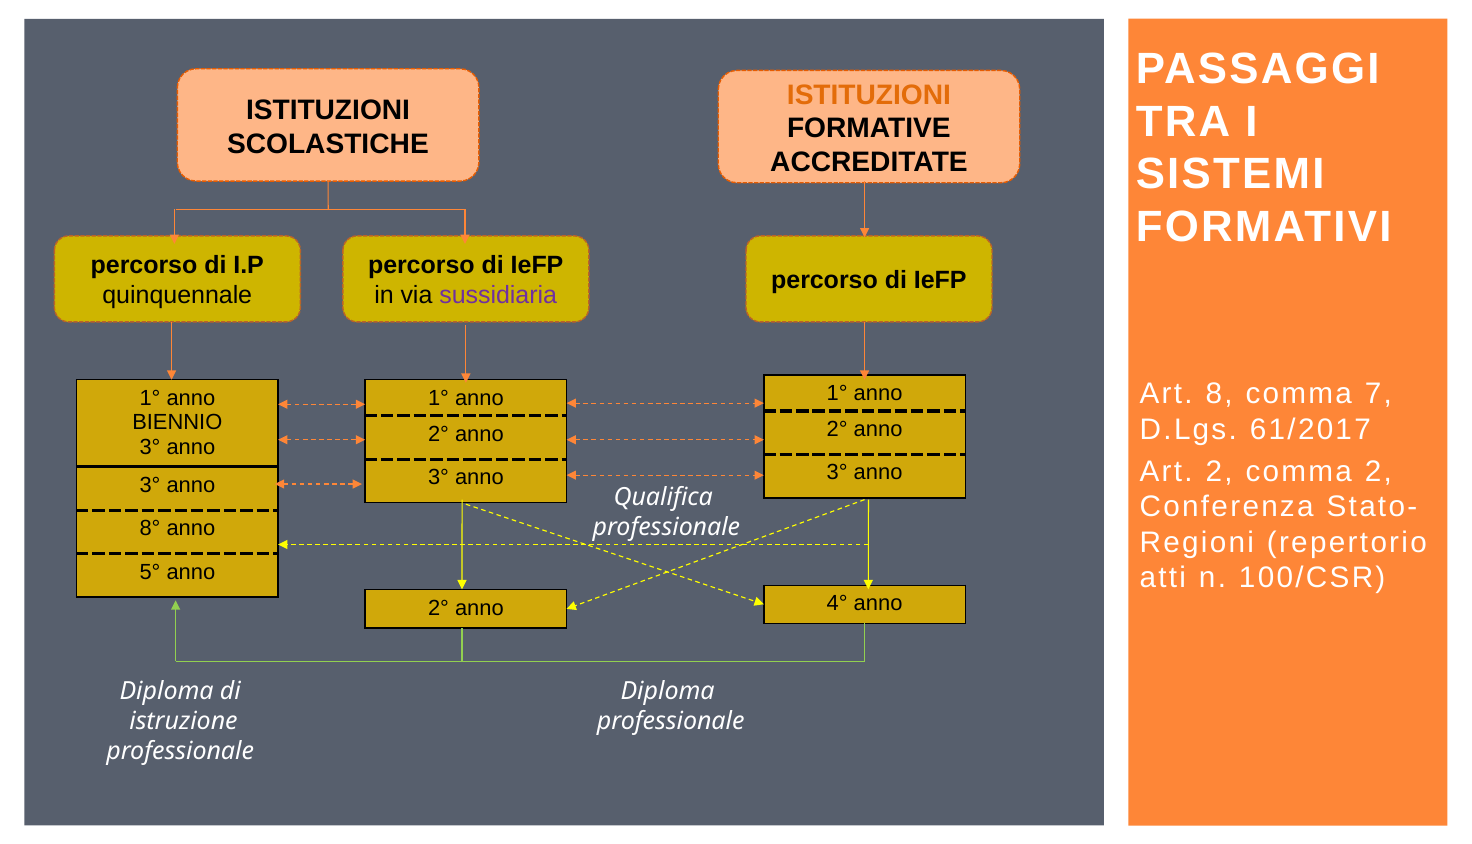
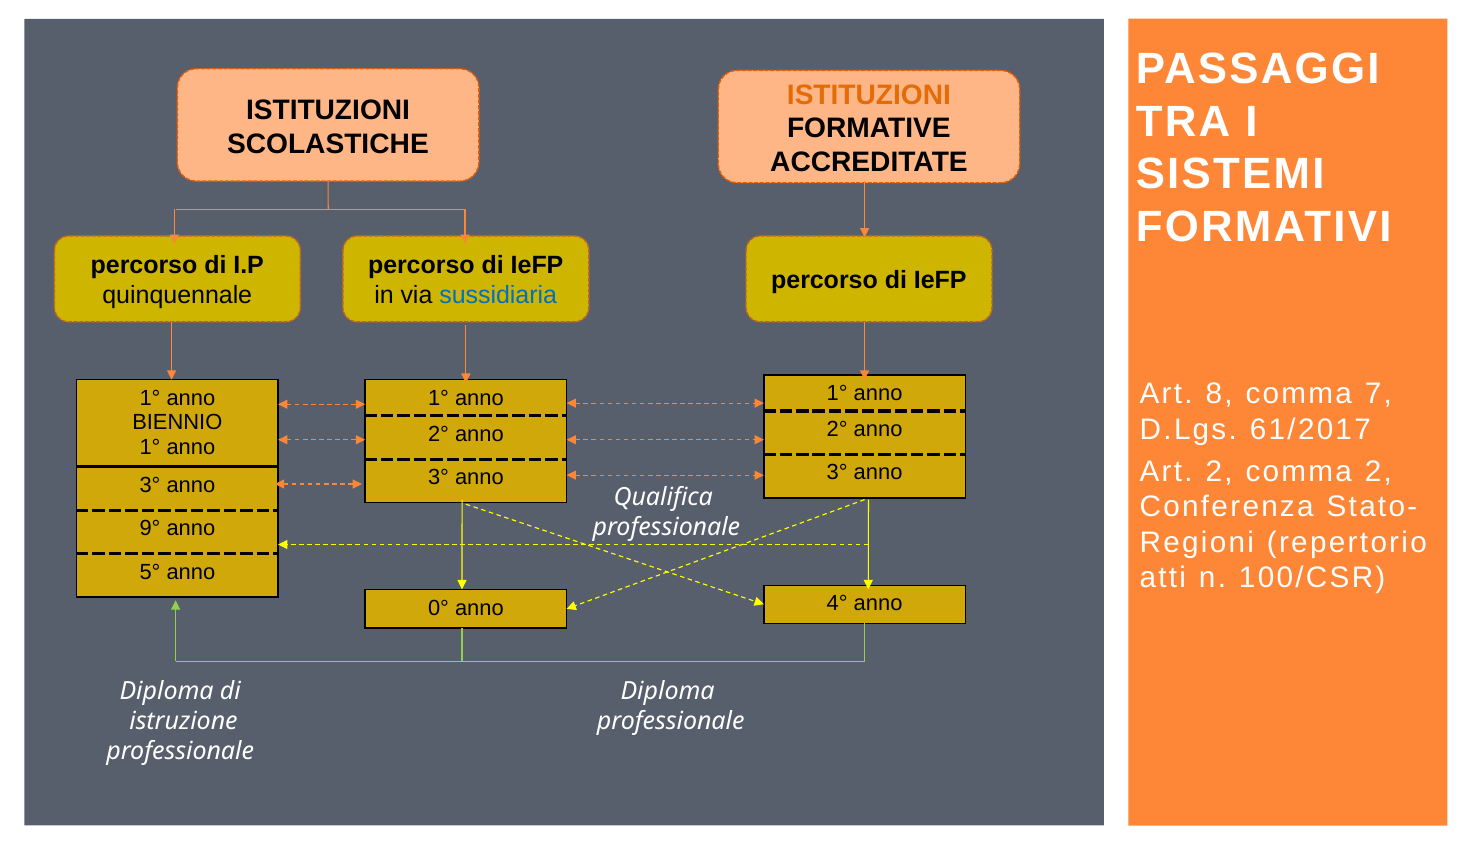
sussidiaria colour: purple -> blue
3° at (150, 447): 3° -> 1°
8°: 8° -> 9°
2° at (438, 608): 2° -> 0°
